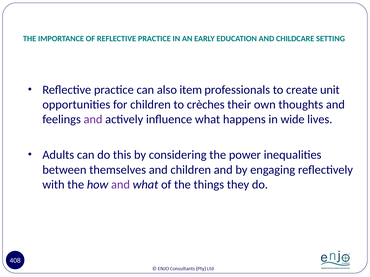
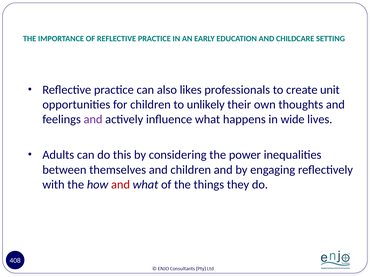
item: item -> likes
crèches: crèches -> unlikely
and at (121, 185) colour: purple -> red
